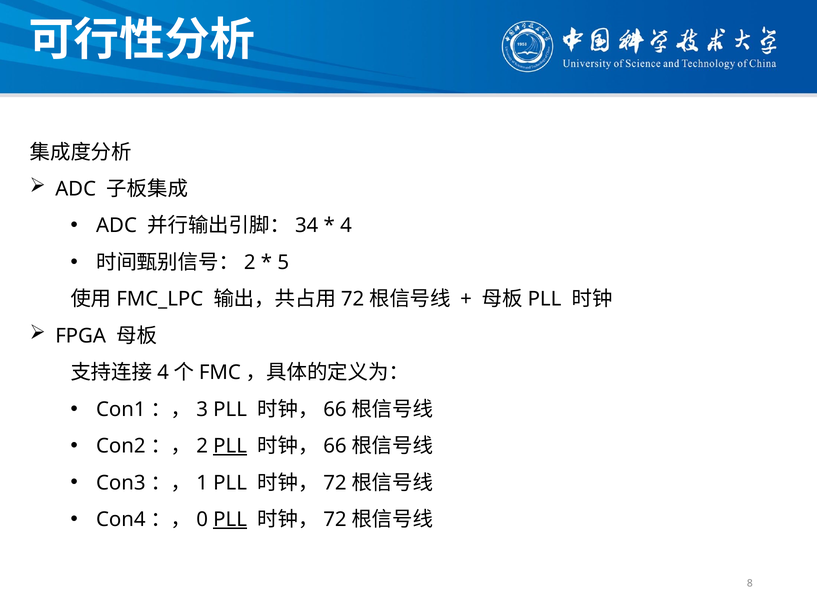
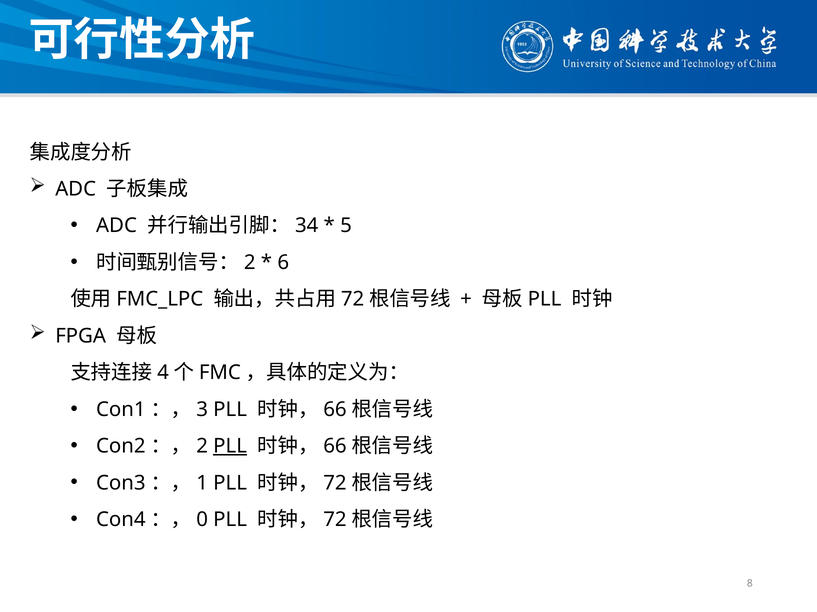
4: 4 -> 5
5: 5 -> 6
PLL at (230, 520) underline: present -> none
